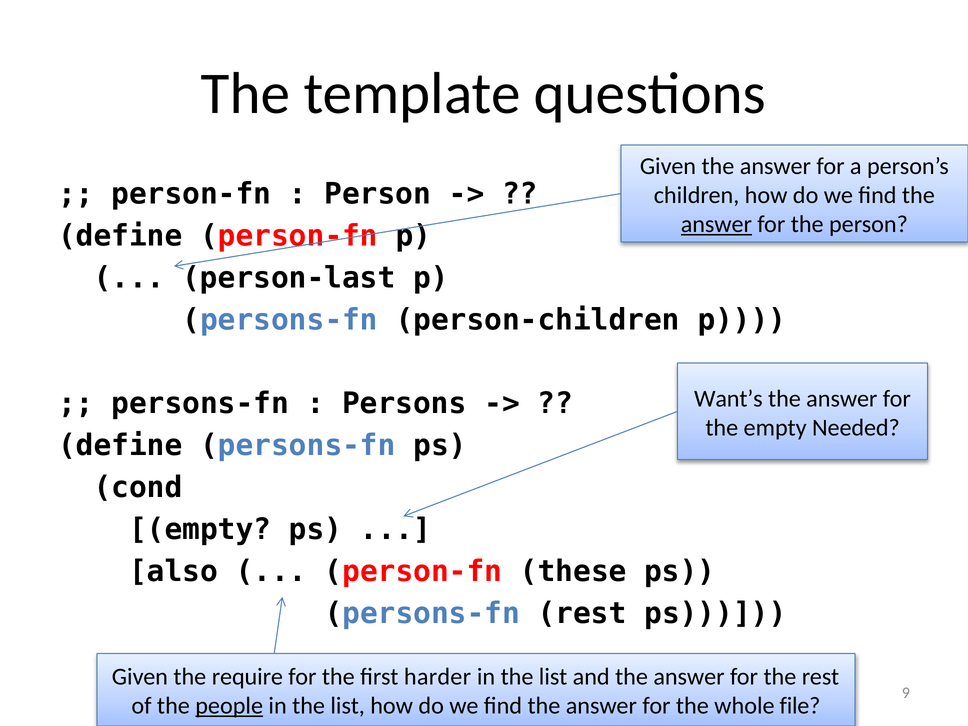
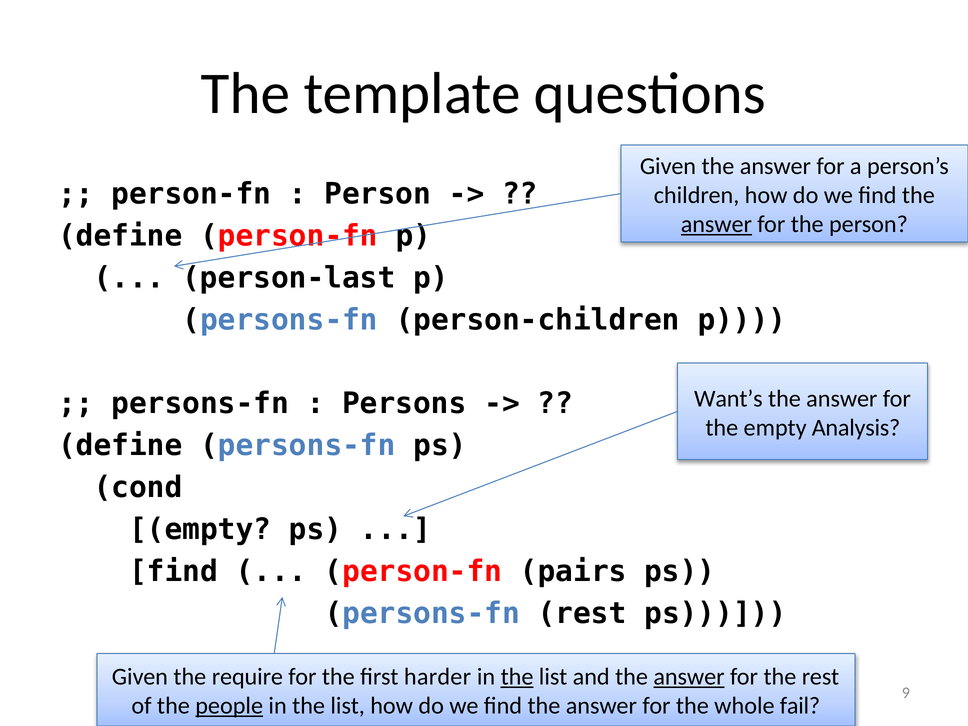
Needed: Needed -> Analysis
also at (173, 571): also -> find
these: these -> pairs
the at (517, 677) underline: none -> present
answer at (689, 677) underline: none -> present
file: file -> fail
